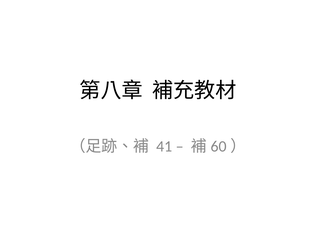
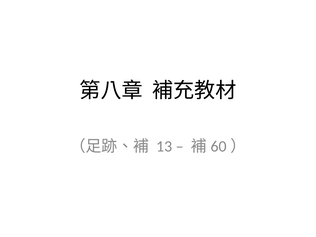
41: 41 -> 13
